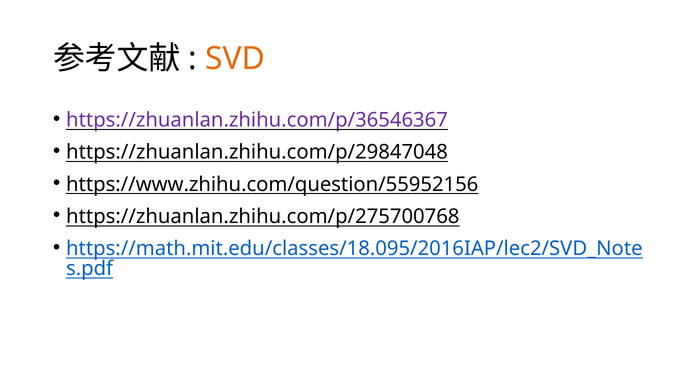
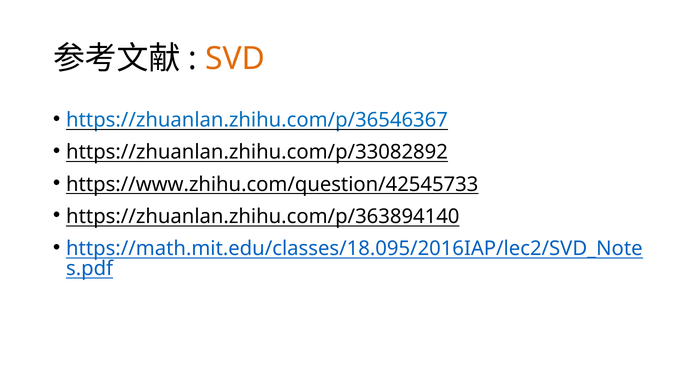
https://zhuanlan.zhihu.com/p/36546367 colour: purple -> blue
https://zhuanlan.zhihu.com/p/29847048: https://zhuanlan.zhihu.com/p/29847048 -> https://zhuanlan.zhihu.com/p/33082892
https://www.zhihu.com/question/55952156: https://www.zhihu.com/question/55952156 -> https://www.zhihu.com/question/42545733
https://zhuanlan.zhihu.com/p/275700768: https://zhuanlan.zhihu.com/p/275700768 -> https://zhuanlan.zhihu.com/p/363894140
